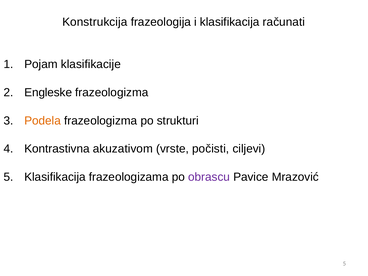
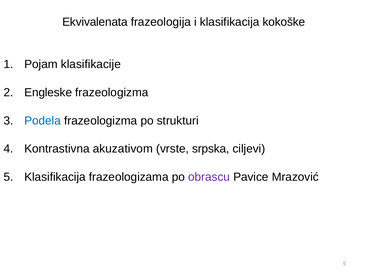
Konstrukcija: Konstrukcija -> Ekvivalenata
računati: računati -> kokoške
Podela colour: orange -> blue
počisti: počisti -> srpska
